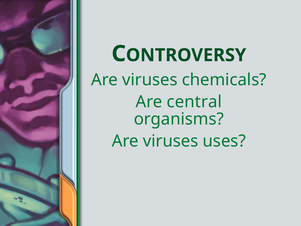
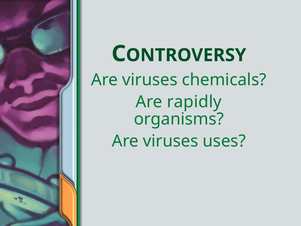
central: central -> rapidly
